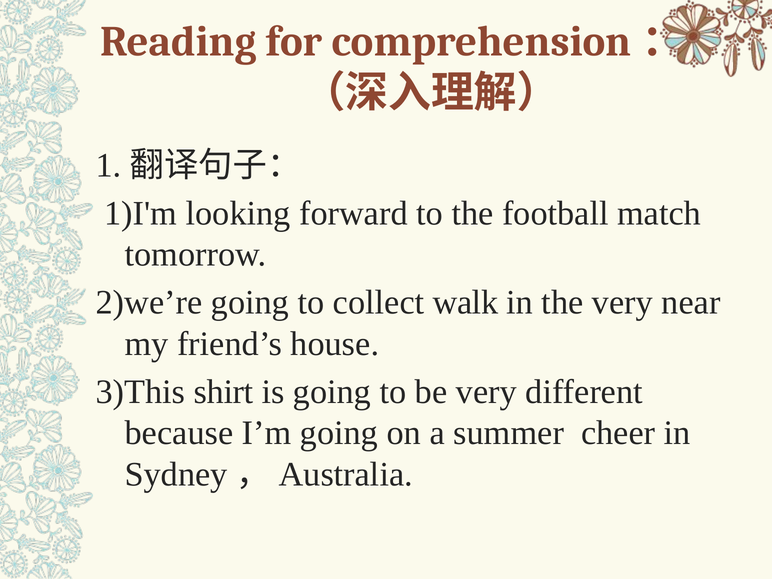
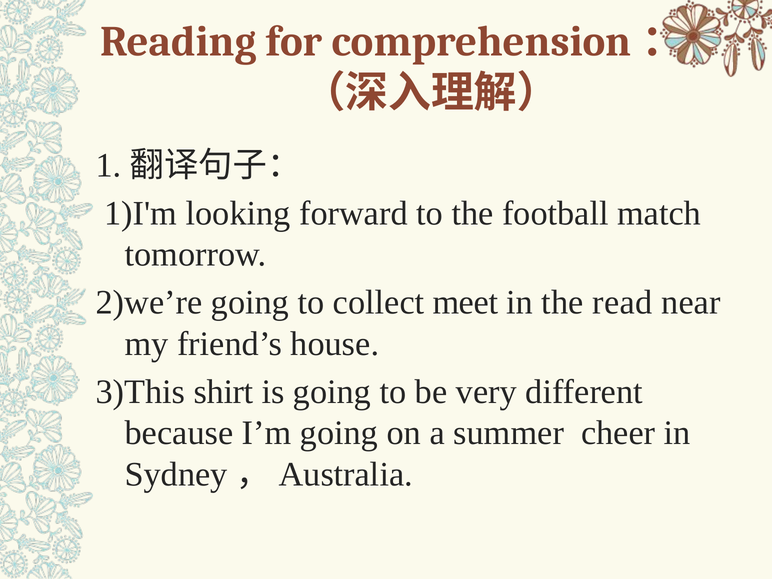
walk: walk -> meet
the very: very -> read
